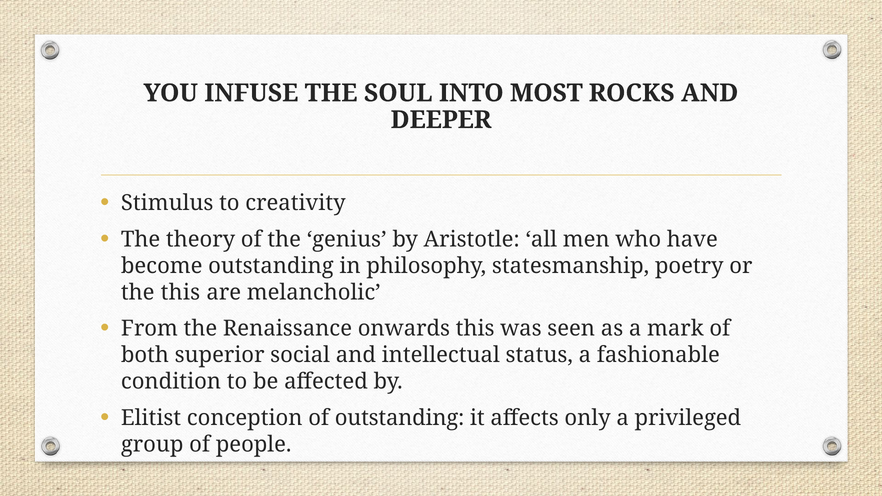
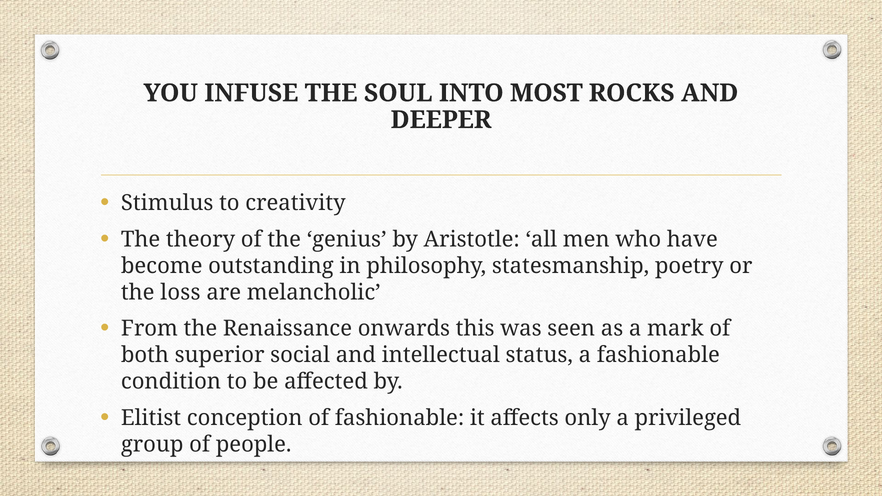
the this: this -> loss
of outstanding: outstanding -> fashionable
